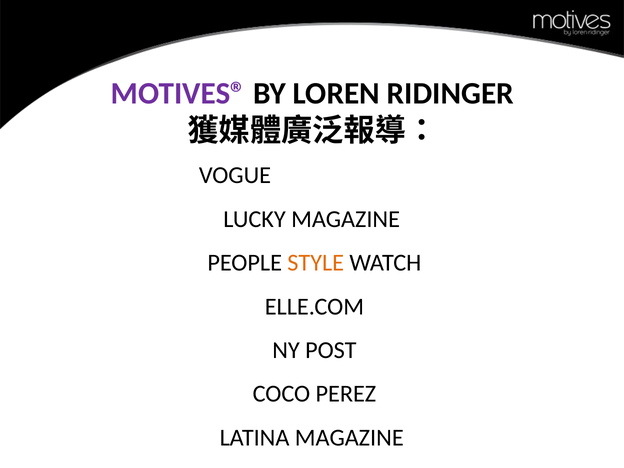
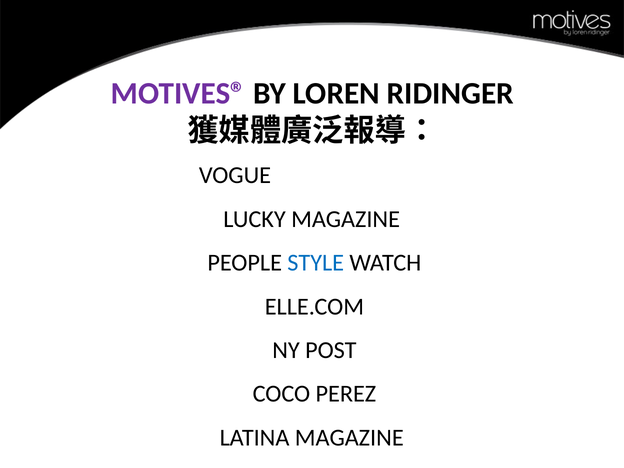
STYLE colour: orange -> blue
